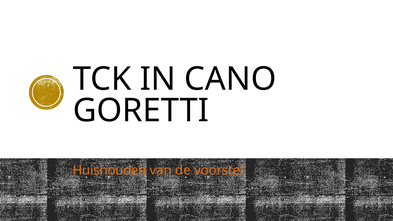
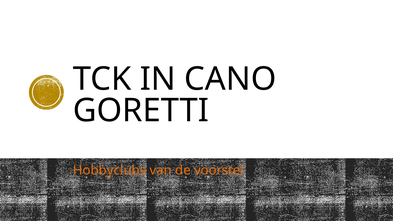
Huishouden: Huishouden -> Hobbyclubs
